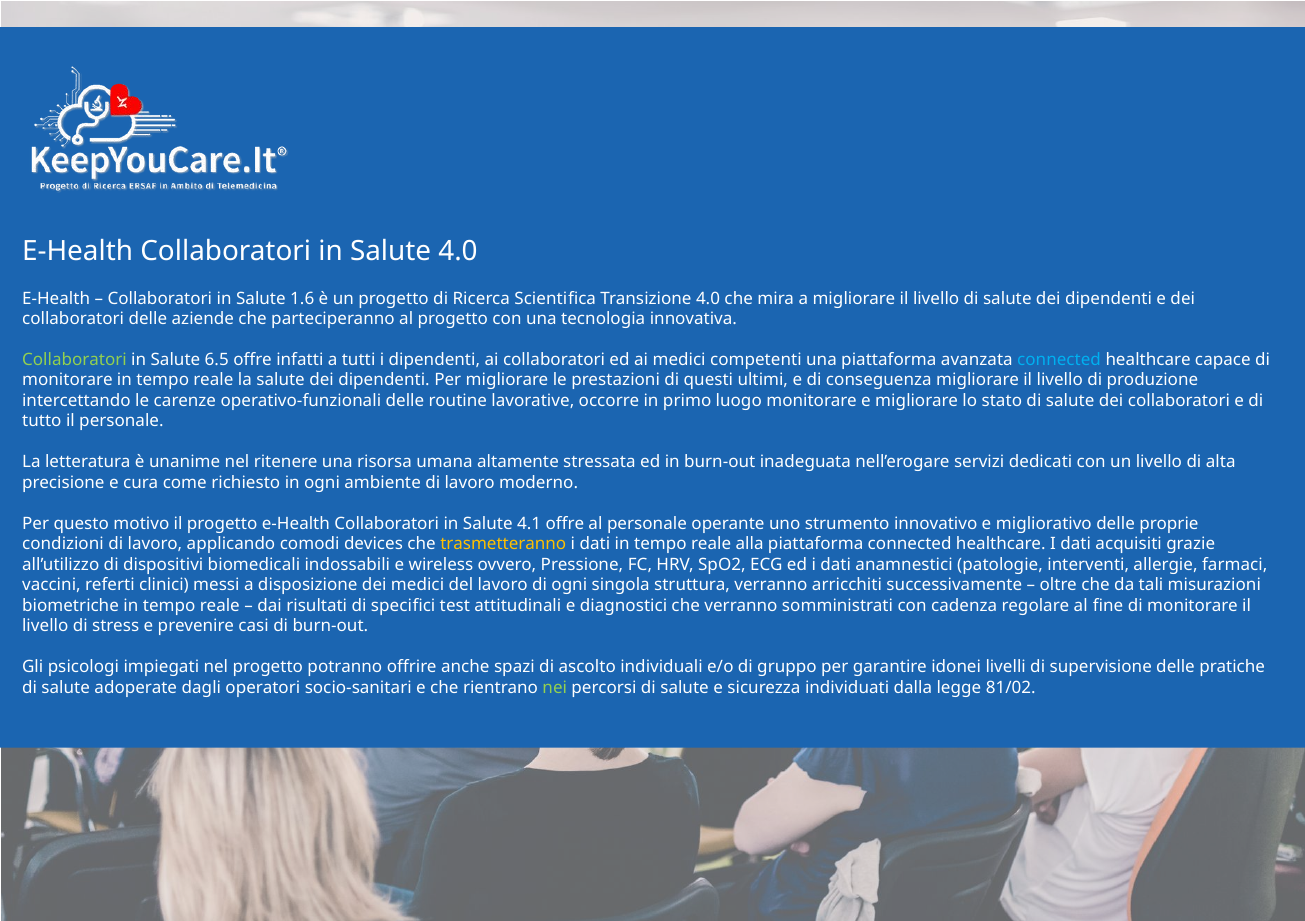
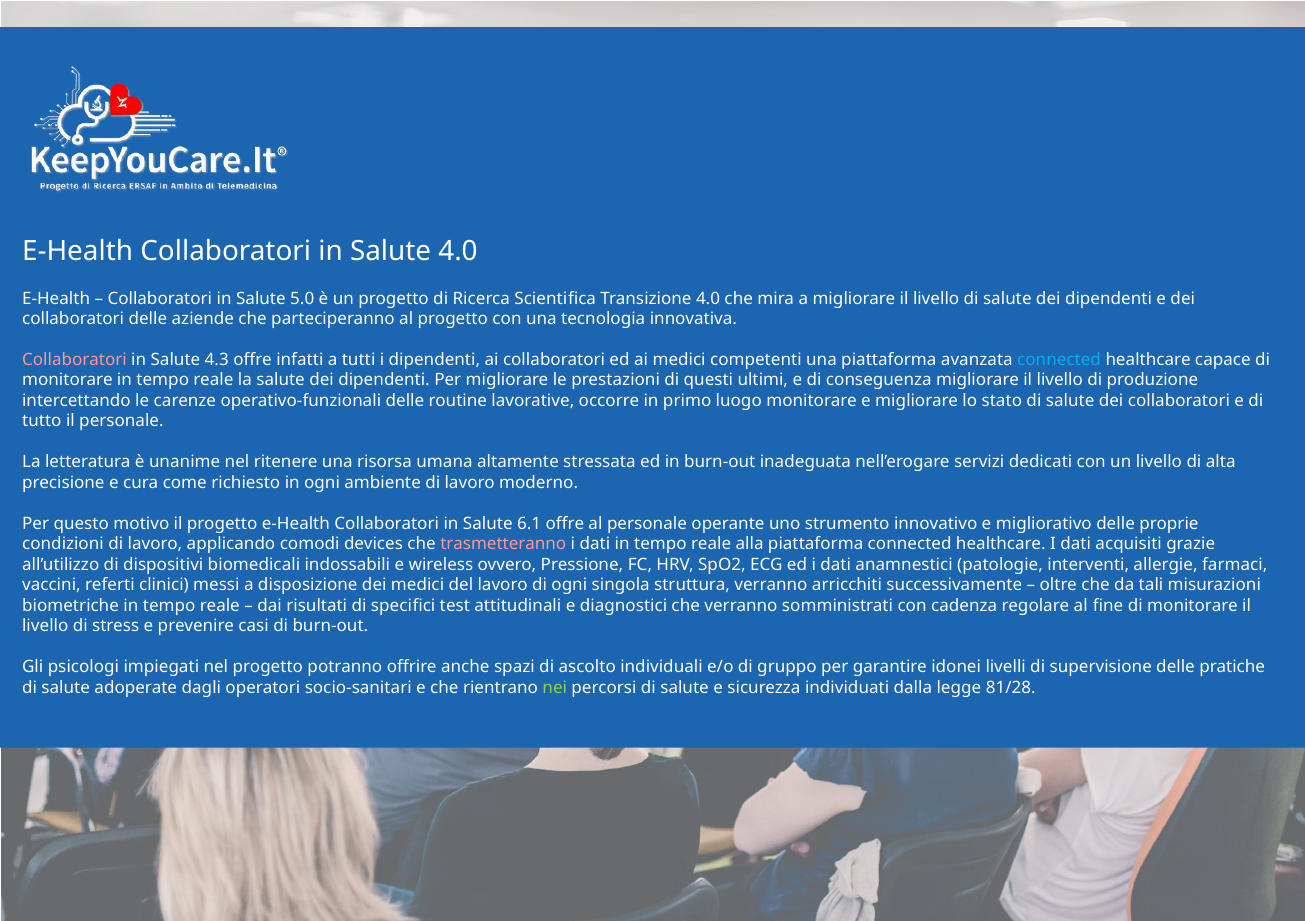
1.6: 1.6 -> 5.0
Collaboratori at (74, 360) colour: light green -> pink
6.5: 6.5 -> 4.3
4.1: 4.1 -> 6.1
trasmetteranno colour: yellow -> pink
81/02: 81/02 -> 81/28
